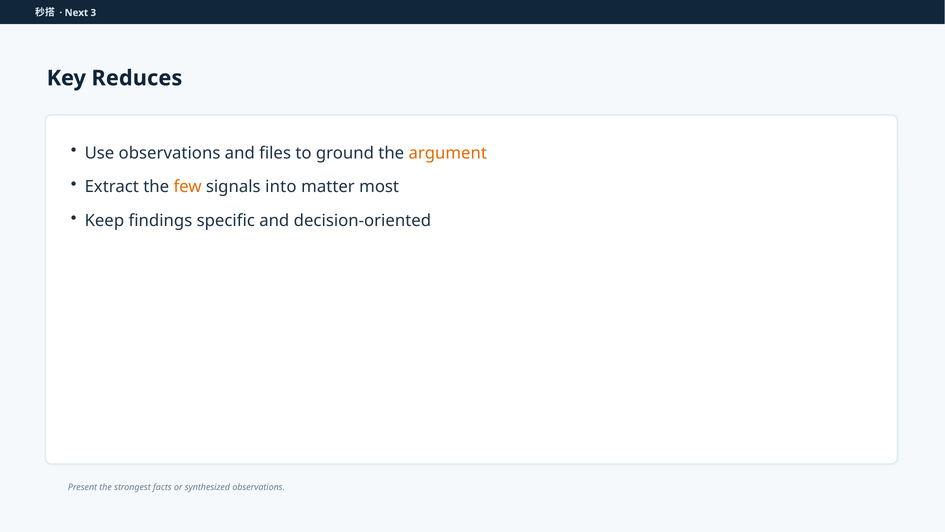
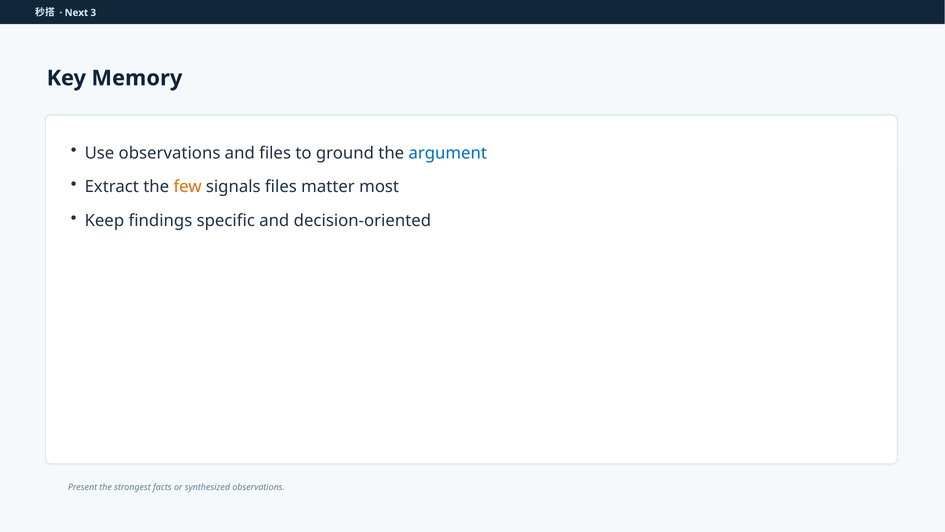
Reduces: Reduces -> Memory
argument colour: orange -> blue
signals into: into -> files
